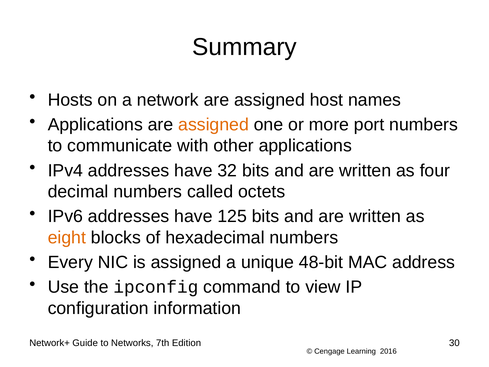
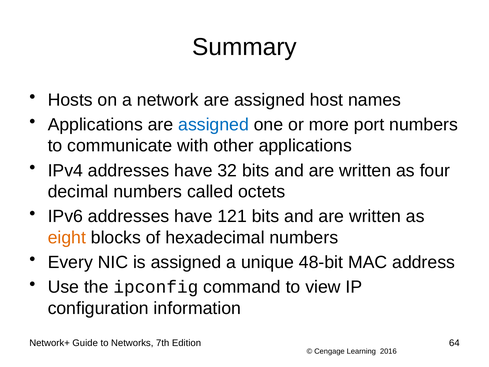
assigned at (214, 125) colour: orange -> blue
125: 125 -> 121
30: 30 -> 64
